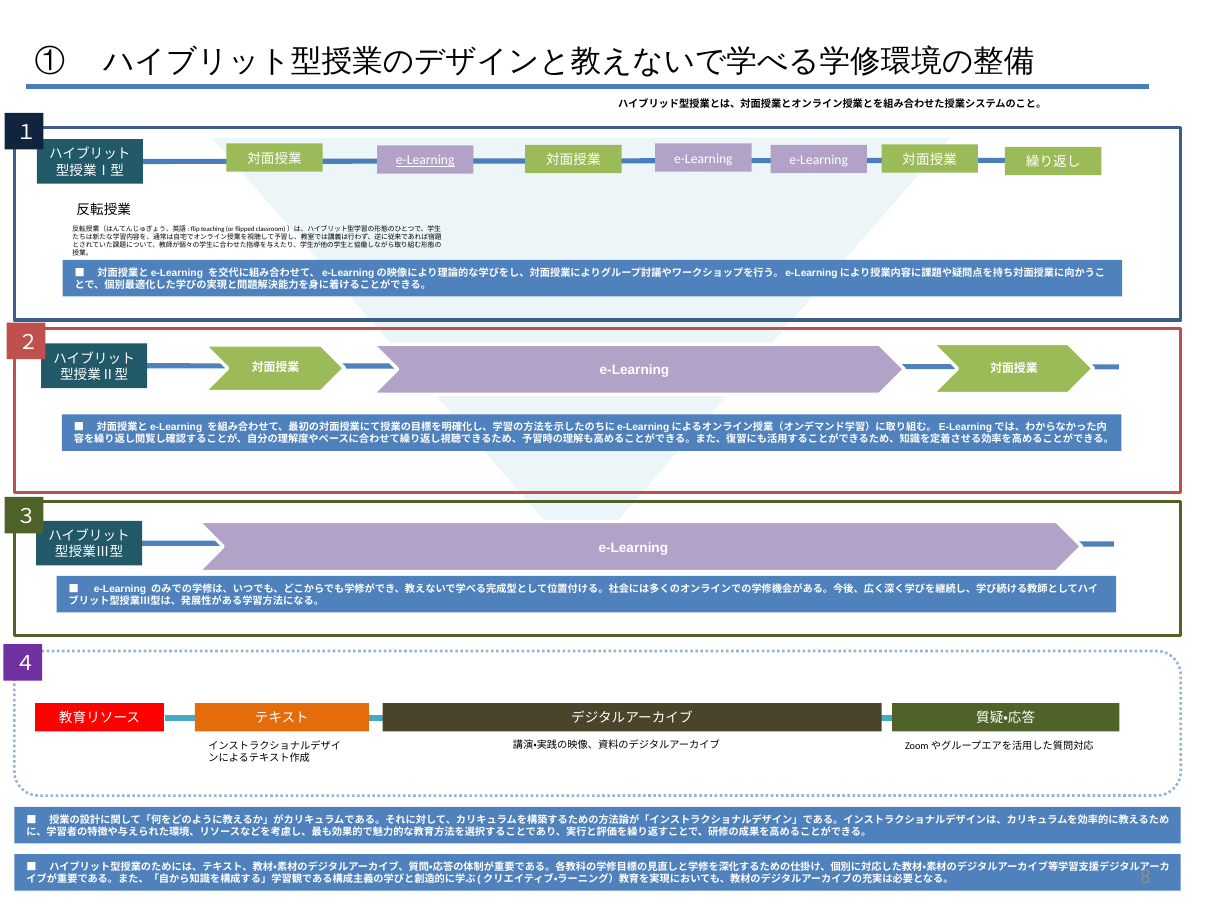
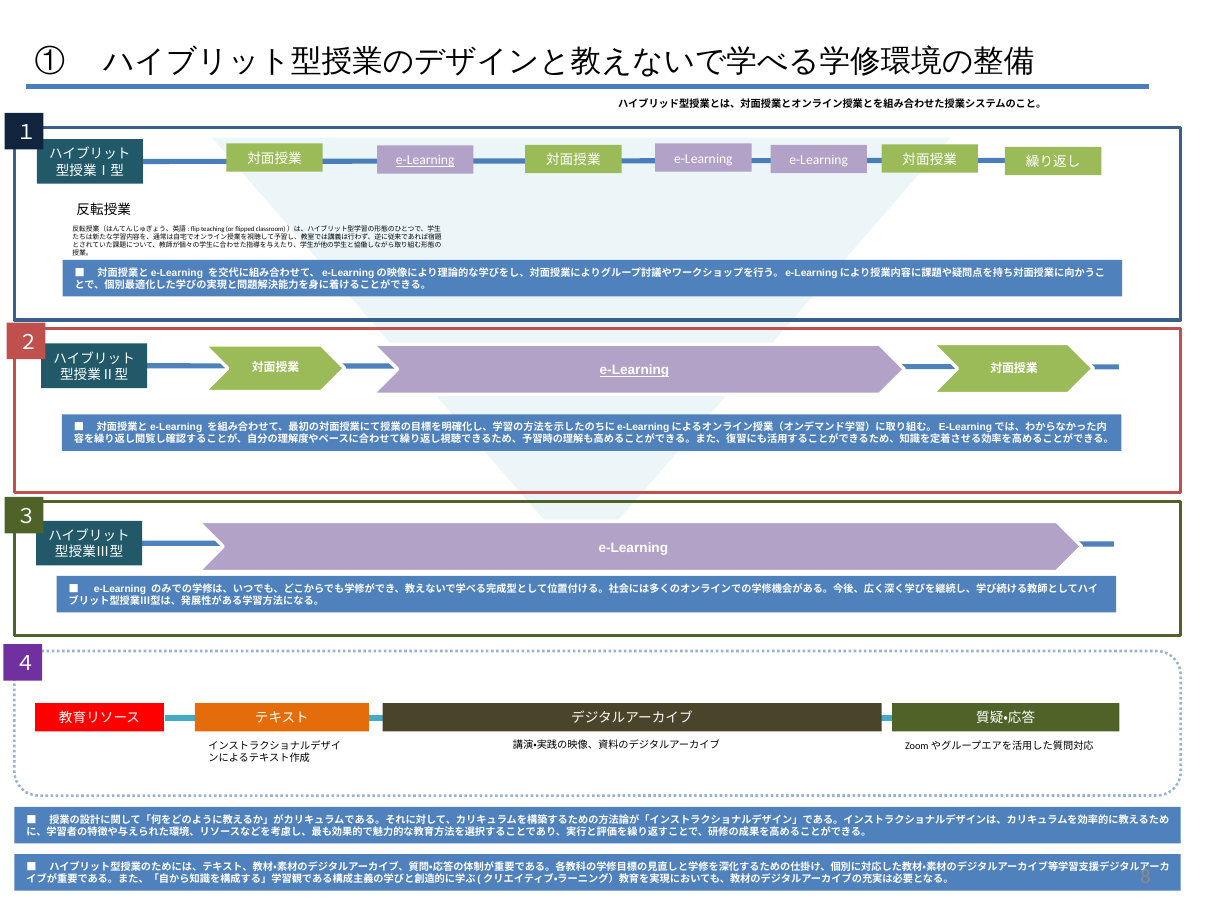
e-Learning at (634, 370) underline: none -> present
